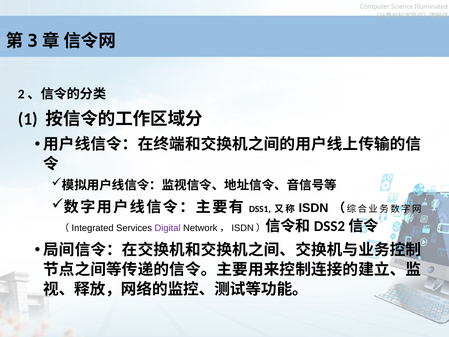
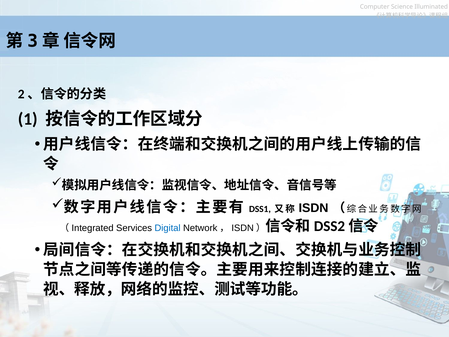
Digital colour: purple -> blue
